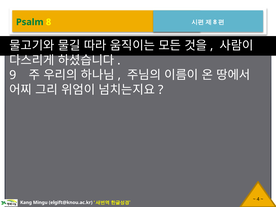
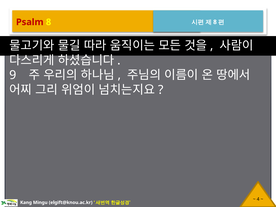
Psalm colour: green -> red
